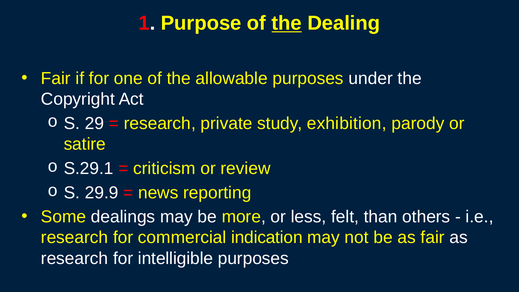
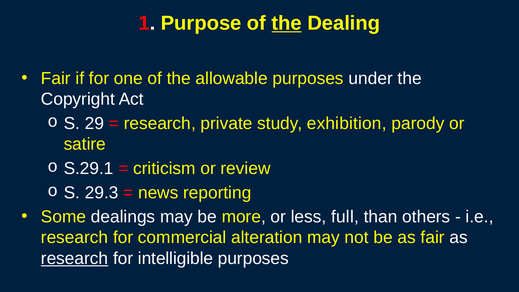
29.9: 29.9 -> 29.3
felt: felt -> full
indication: indication -> alteration
research at (75, 258) underline: none -> present
